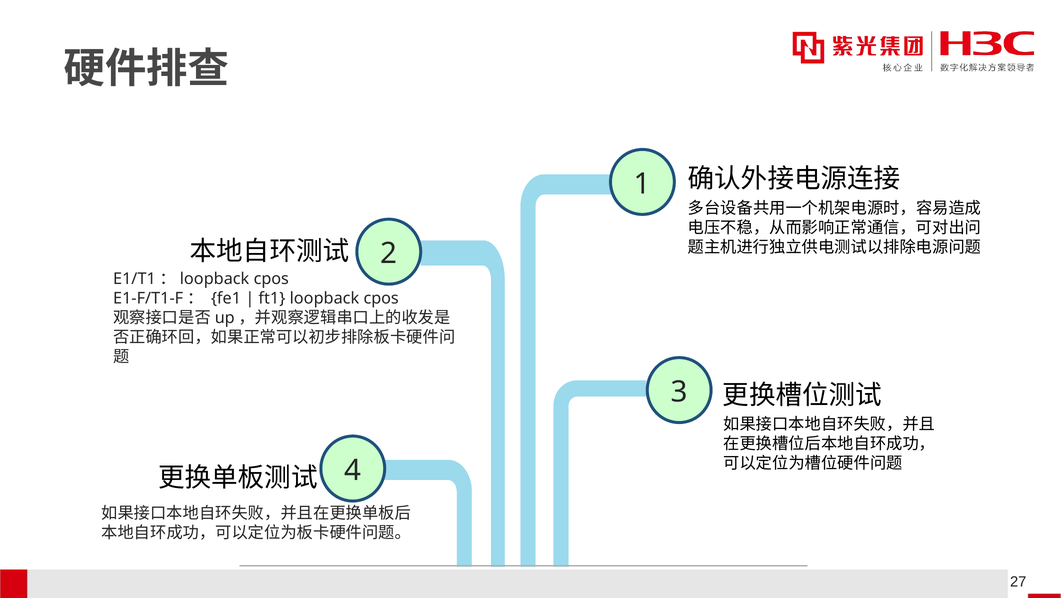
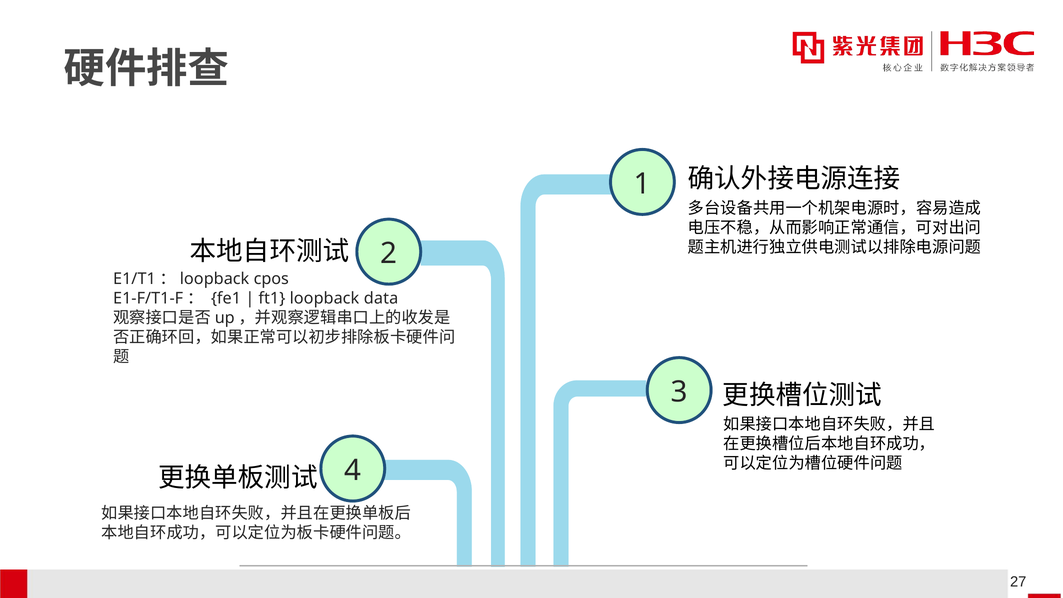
loopback cpos: cpos -> data
